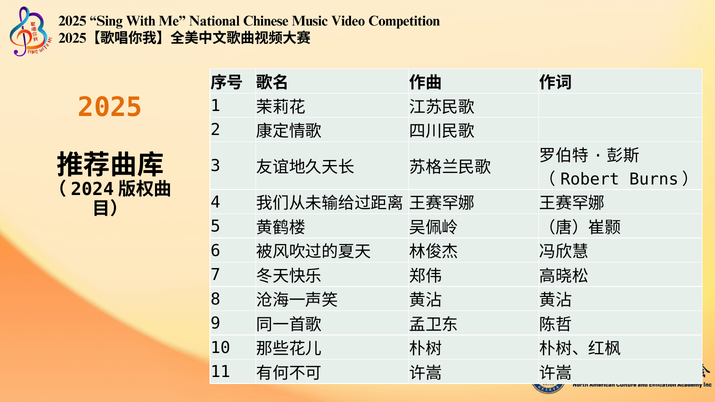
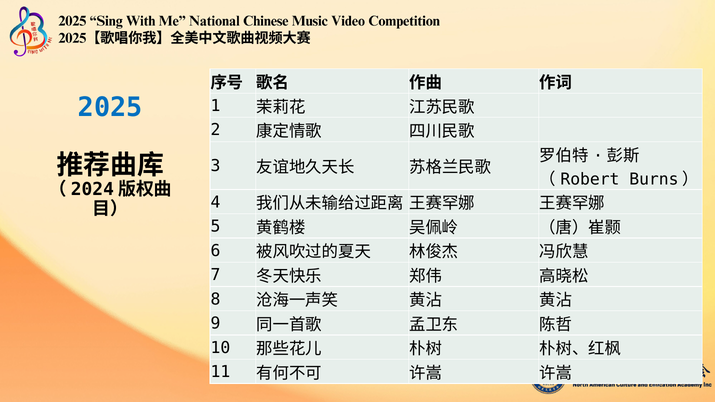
2025 colour: orange -> blue
